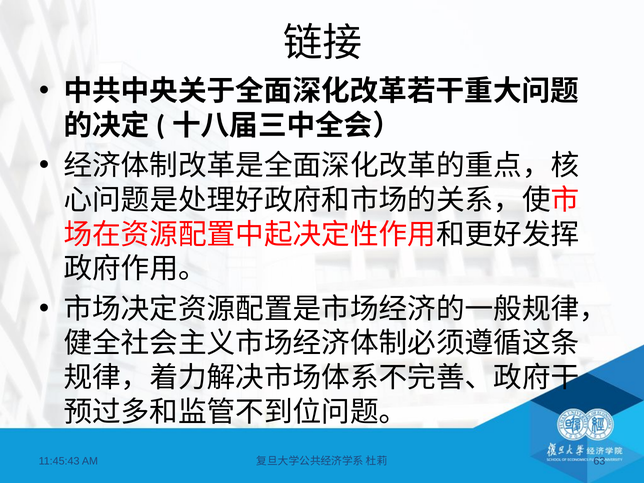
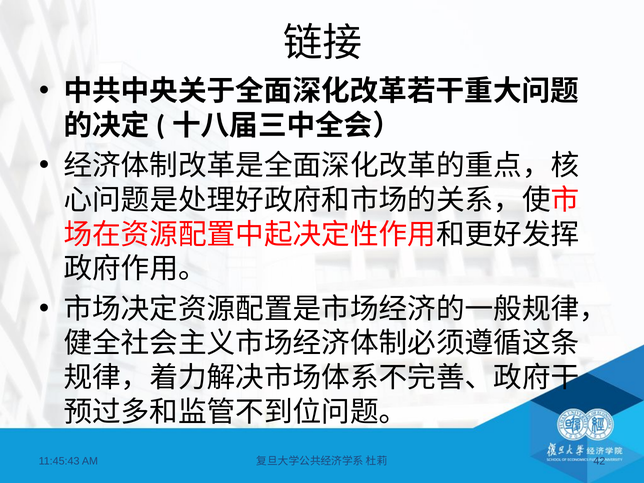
63: 63 -> 42
